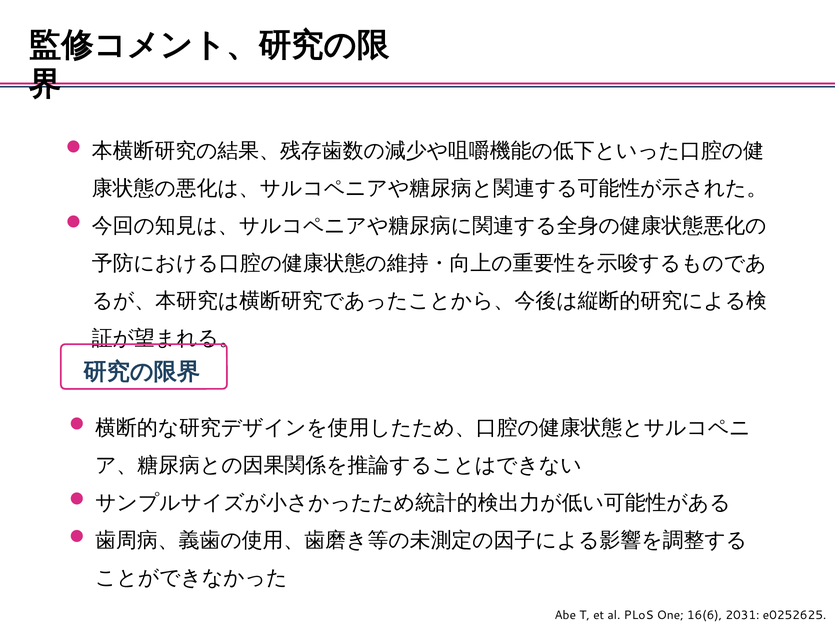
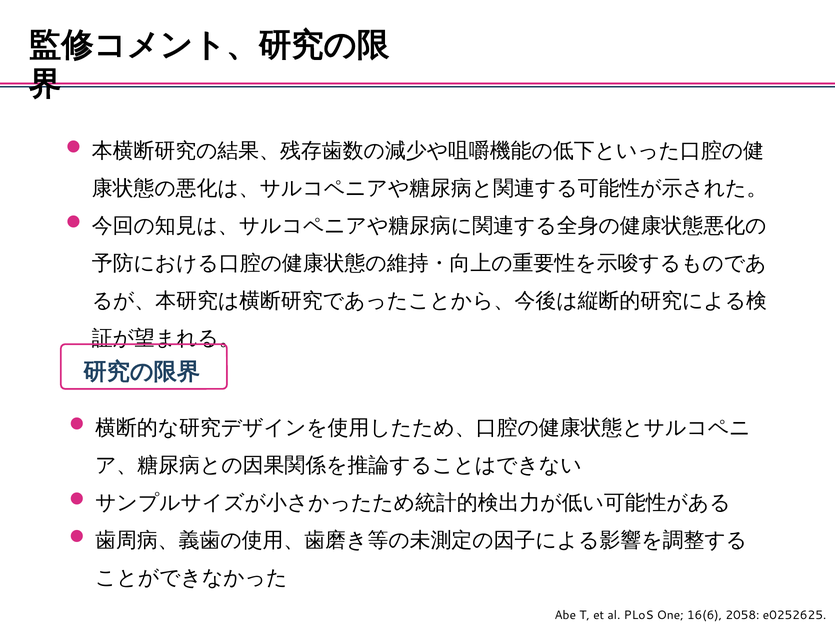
2031: 2031 -> 2058
